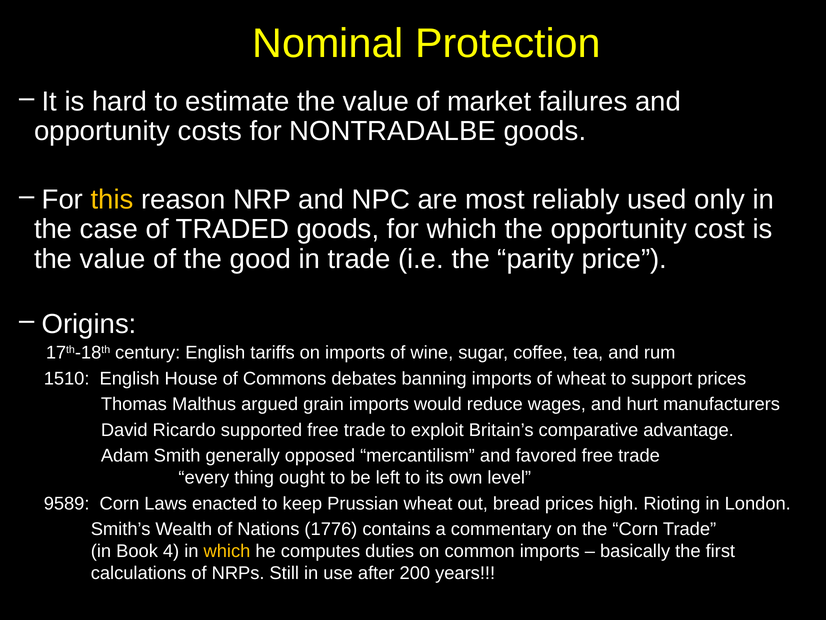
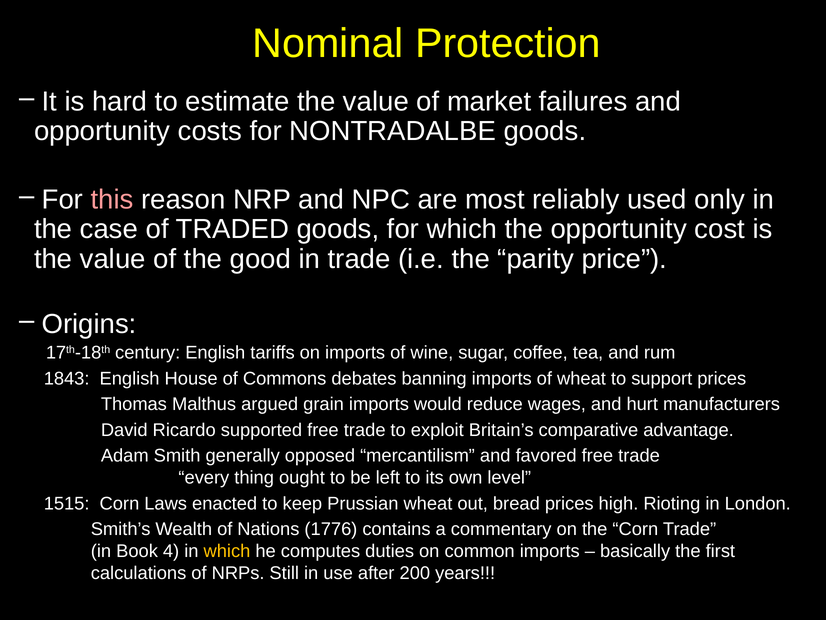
this colour: yellow -> pink
1510: 1510 -> 1843
9589: 9589 -> 1515
